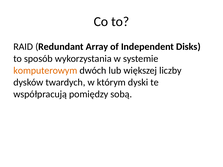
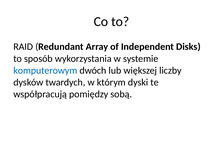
komputerowym colour: orange -> blue
